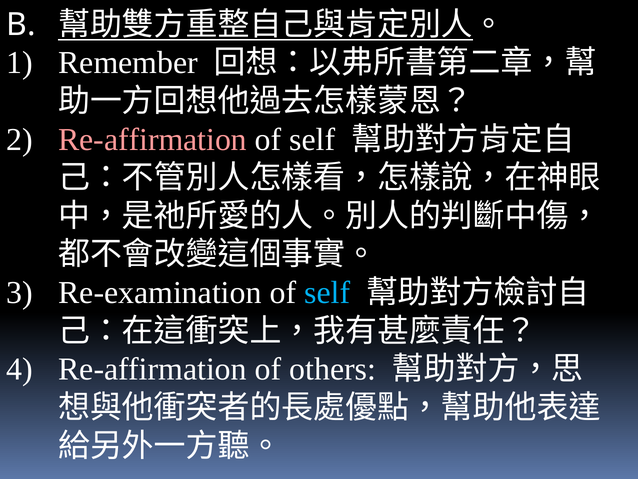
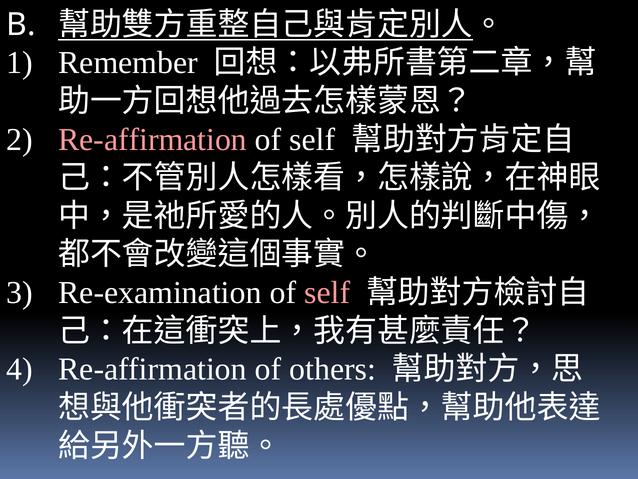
self at (327, 292) colour: light blue -> pink
